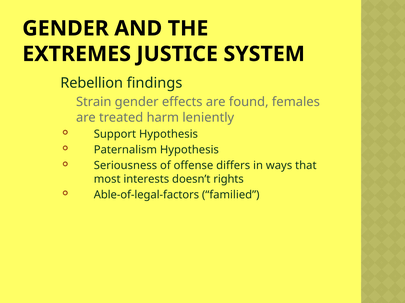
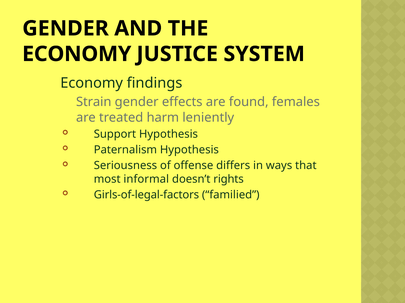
EXTREMES at (77, 54): EXTREMES -> ECONOMY
Rebellion at (92, 83): Rebellion -> Economy
interests: interests -> informal
Able-of-legal-factors: Able-of-legal-factors -> Girls-of-legal-factors
